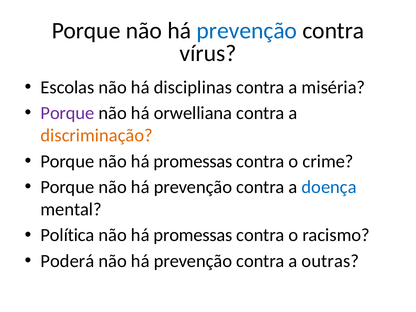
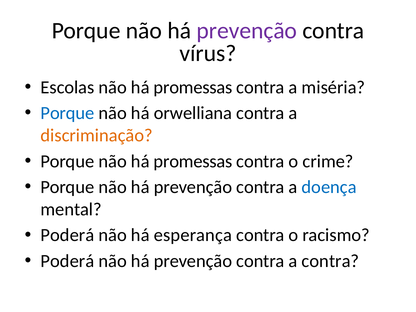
prevenção at (247, 31) colour: blue -> purple
disciplinas at (193, 87): disciplinas -> promessas
Porque at (67, 113) colour: purple -> blue
Política at (68, 235): Política -> Poderá
promessas at (193, 235): promessas -> esperança
a outras: outras -> contra
